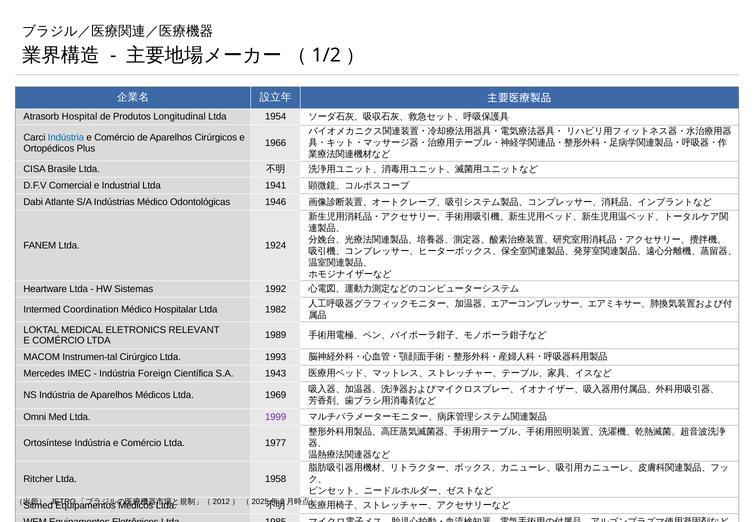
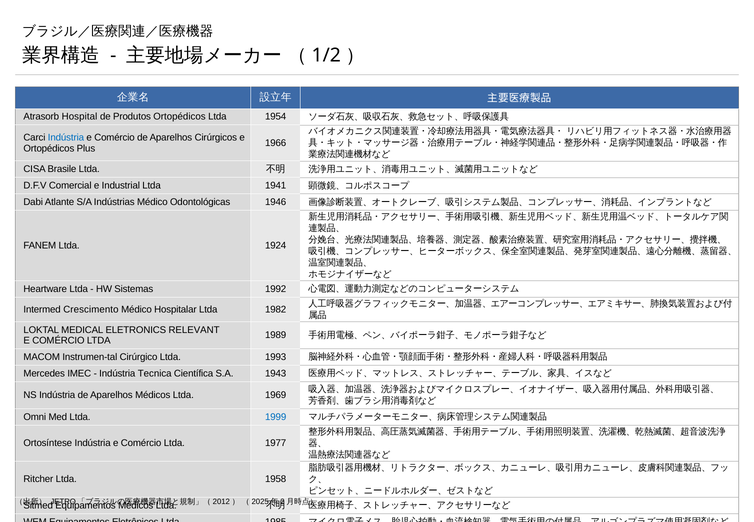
Produtos Longitudinal: Longitudinal -> Ortopédicos
Coordination: Coordination -> Crescimento
Foreign: Foreign -> Tecnica
1999 colour: purple -> blue
